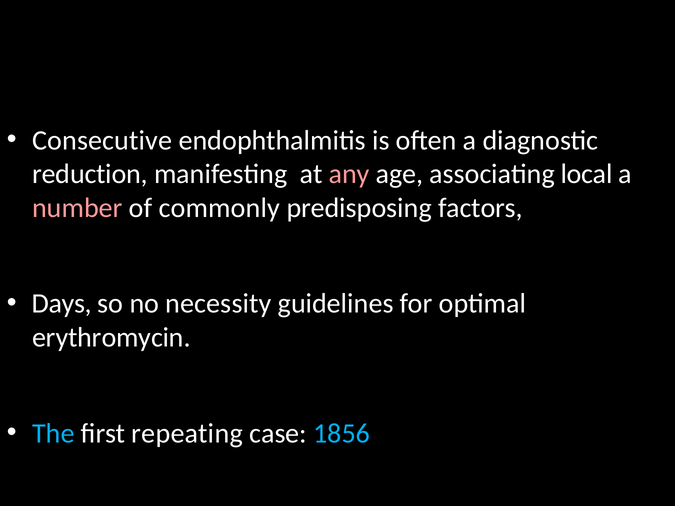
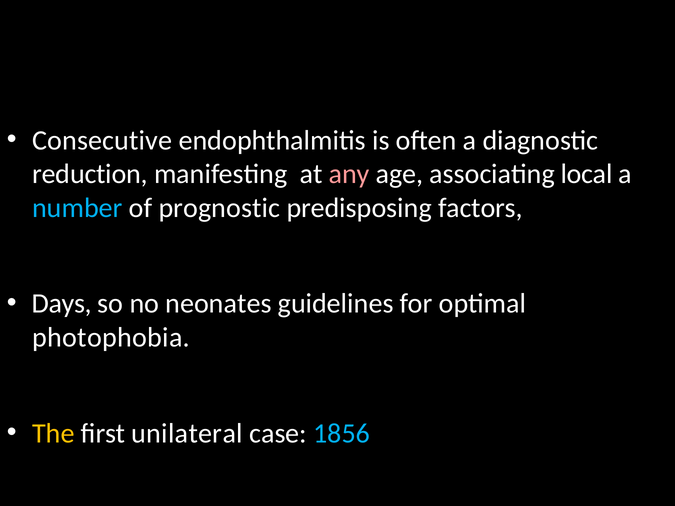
number colour: pink -> light blue
commonly: commonly -> prognostic
necessity: necessity -> neonates
erythromycin: erythromycin -> photophobia
The colour: light blue -> yellow
repeating: repeating -> unilateral
